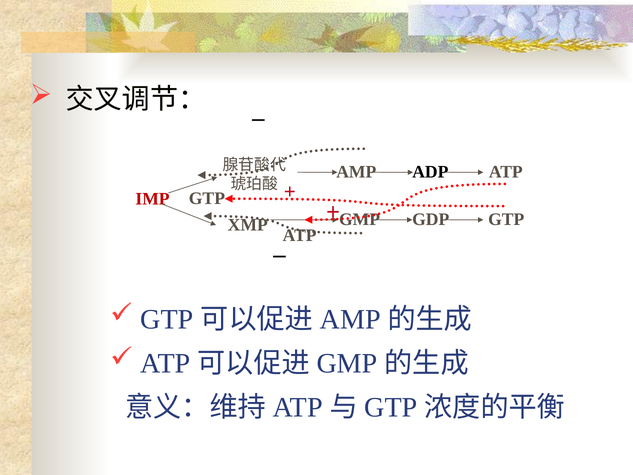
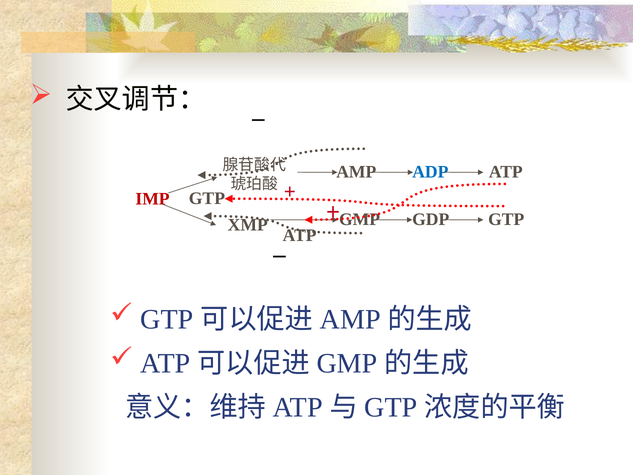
ADP colour: black -> blue
